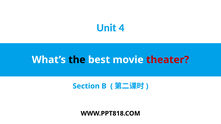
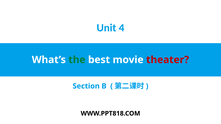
the colour: black -> green
